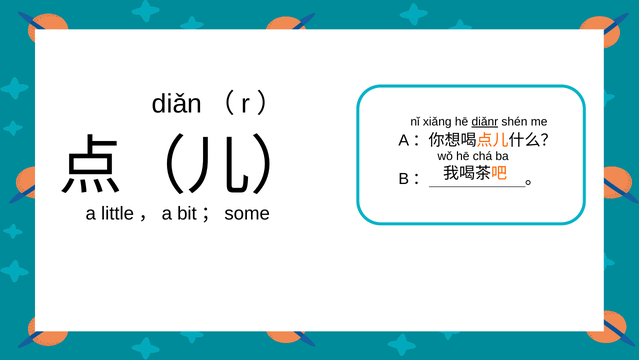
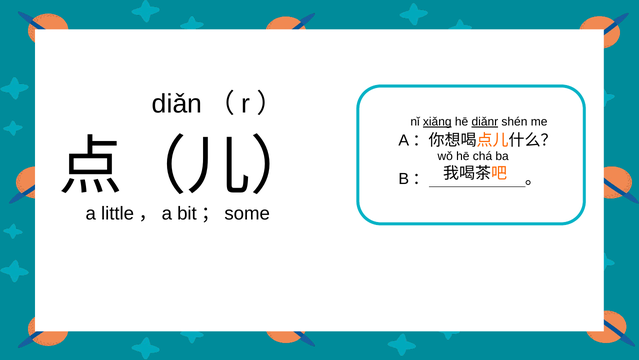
xiǎng underline: none -> present
